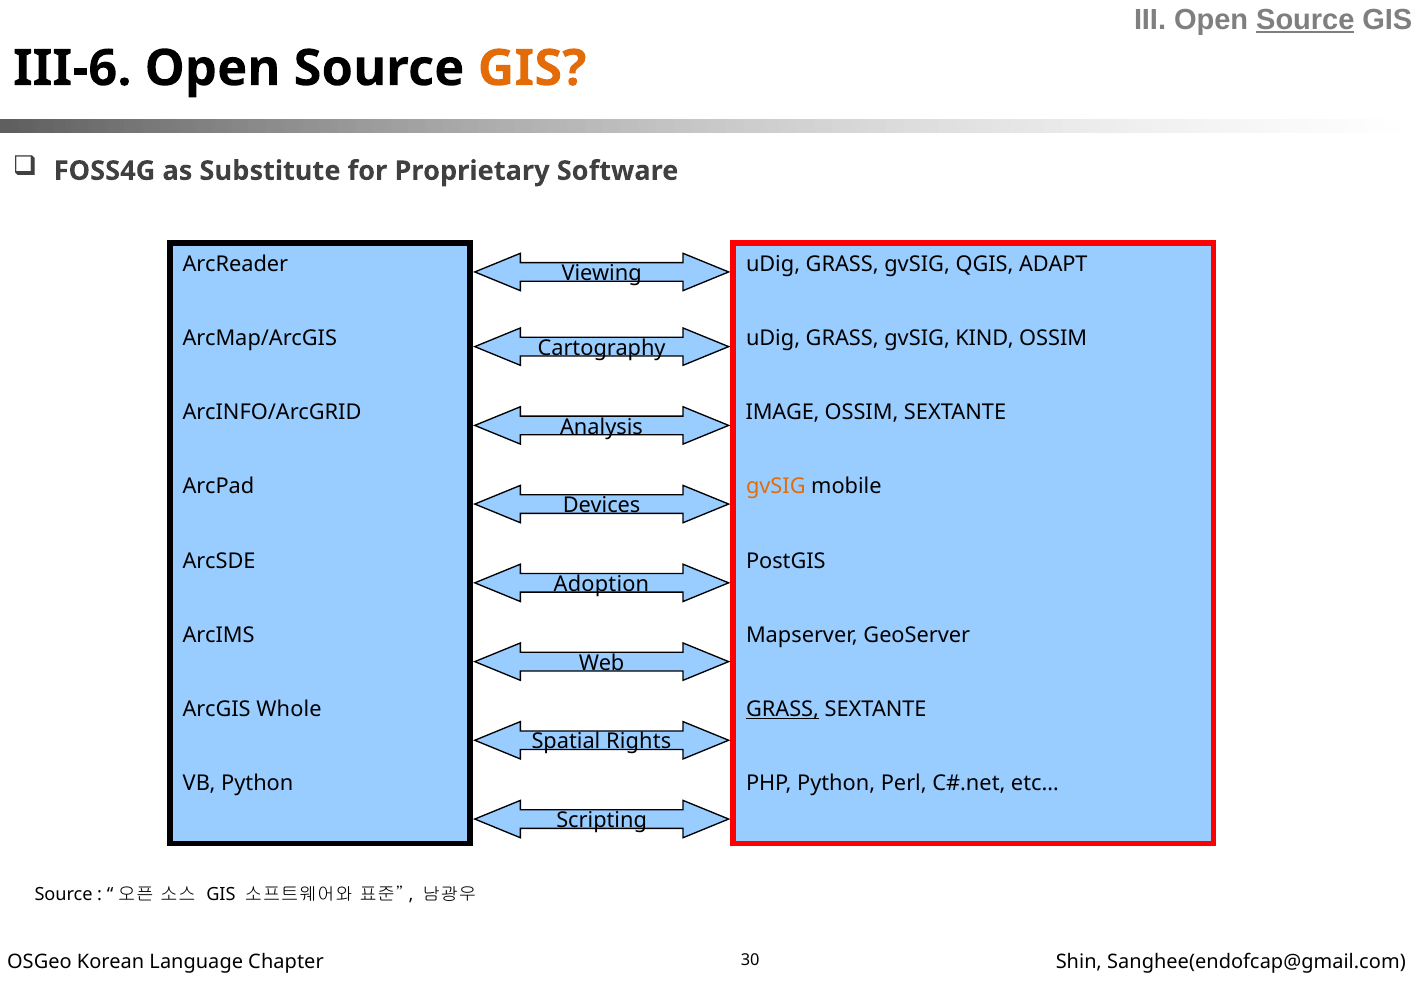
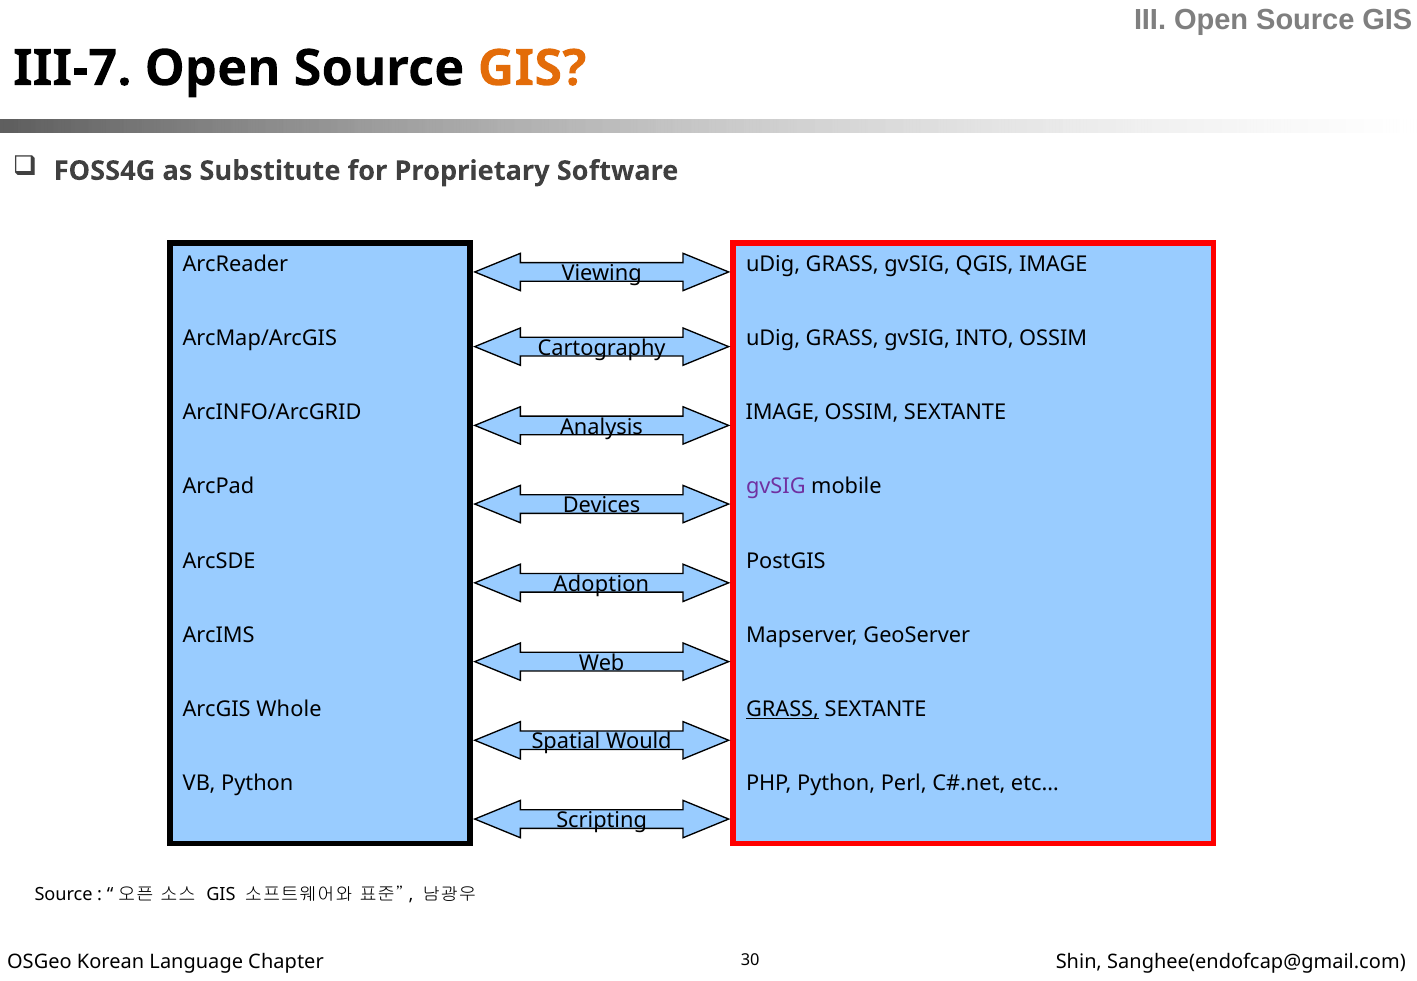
Source at (1305, 19) underline: present -> none
III-6: III-6 -> III-7
QGIS ADAPT: ADAPT -> IMAGE
KIND: KIND -> INTO
gvSIG at (776, 487) colour: orange -> purple
Rights: Rights -> Would
